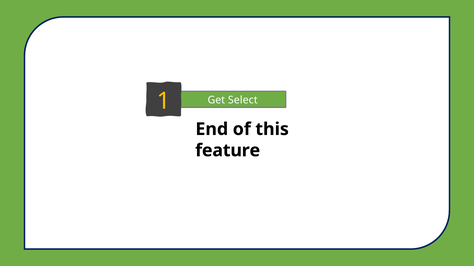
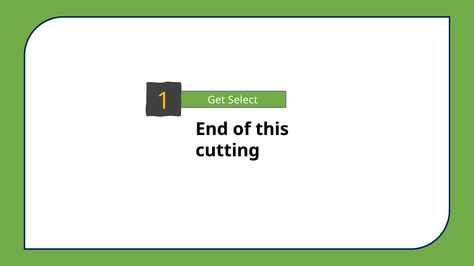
feature: feature -> cutting
